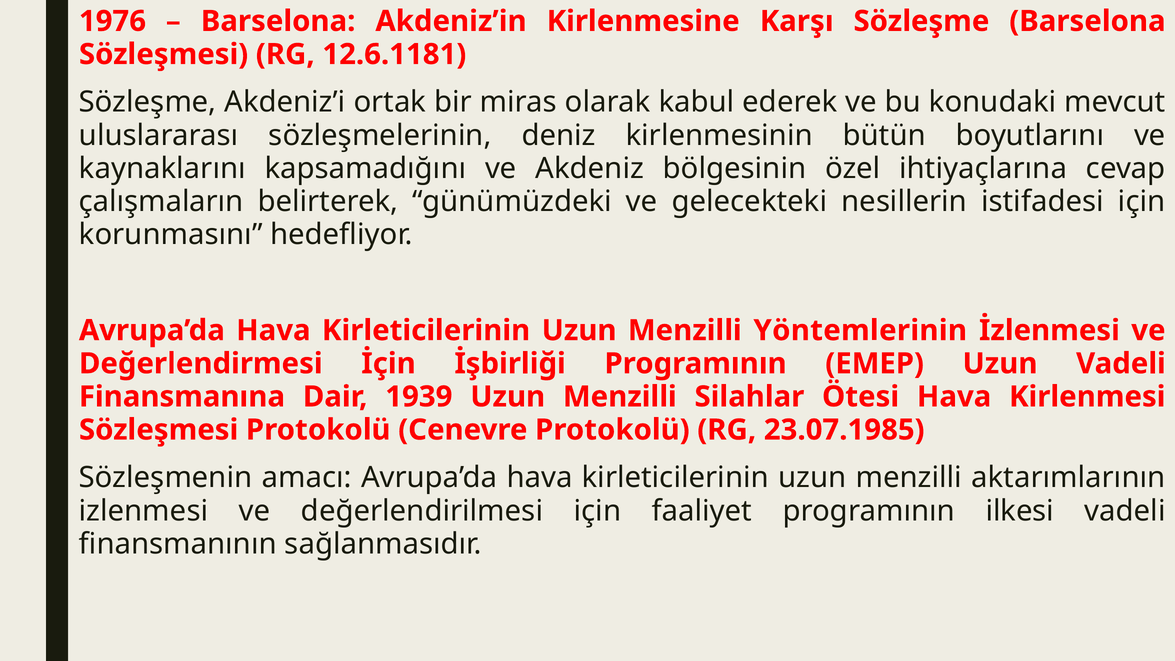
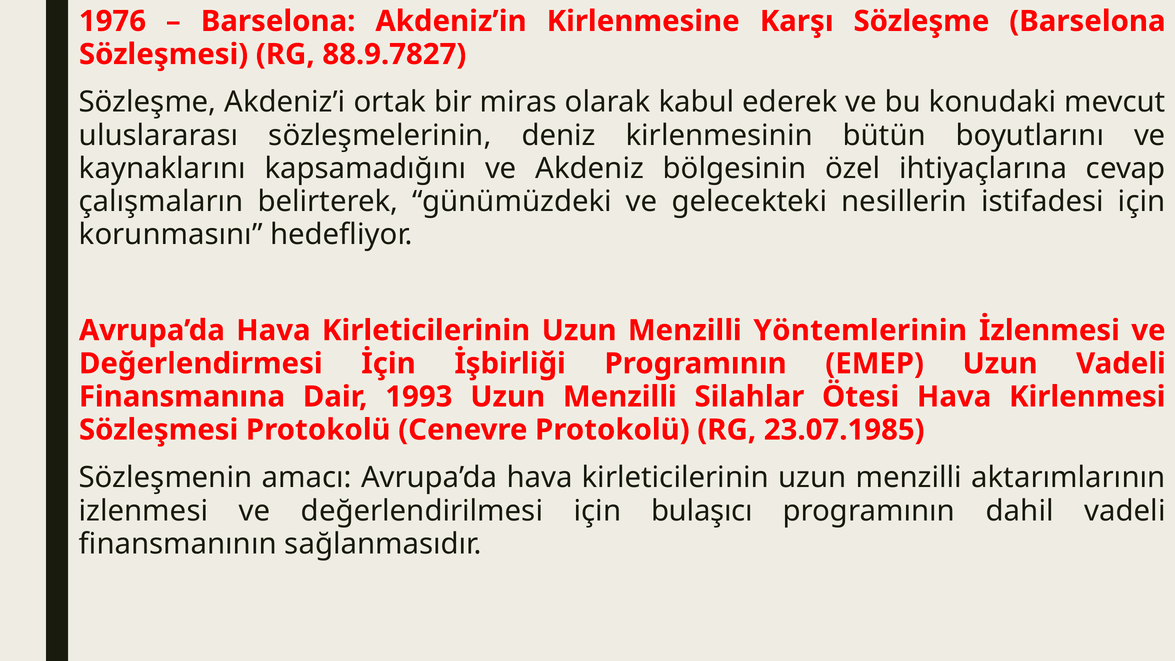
12.6.1181: 12.6.1181 -> 88.9.7827
1939: 1939 -> 1993
faaliyet: faaliyet -> bulaşıcı
ilkesi: ilkesi -> dahil
